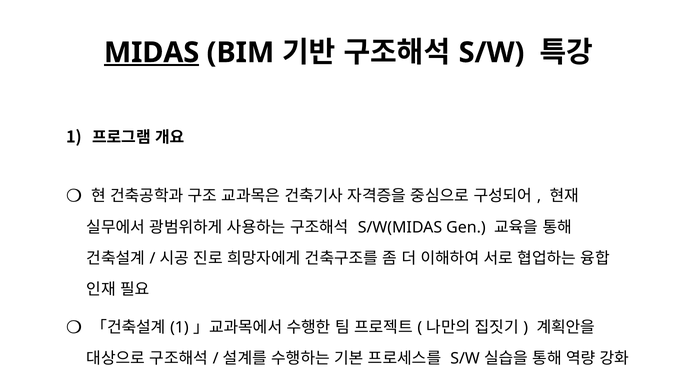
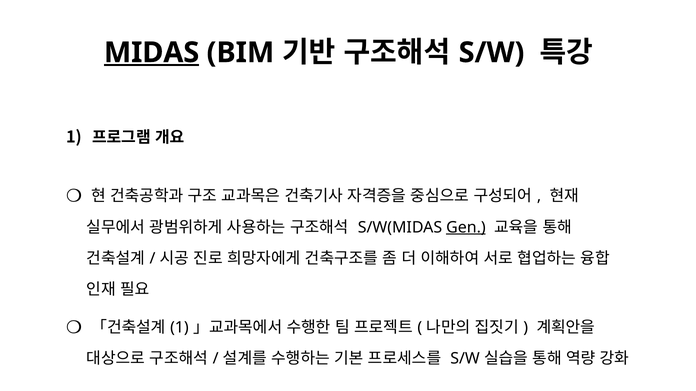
Gen underline: none -> present
